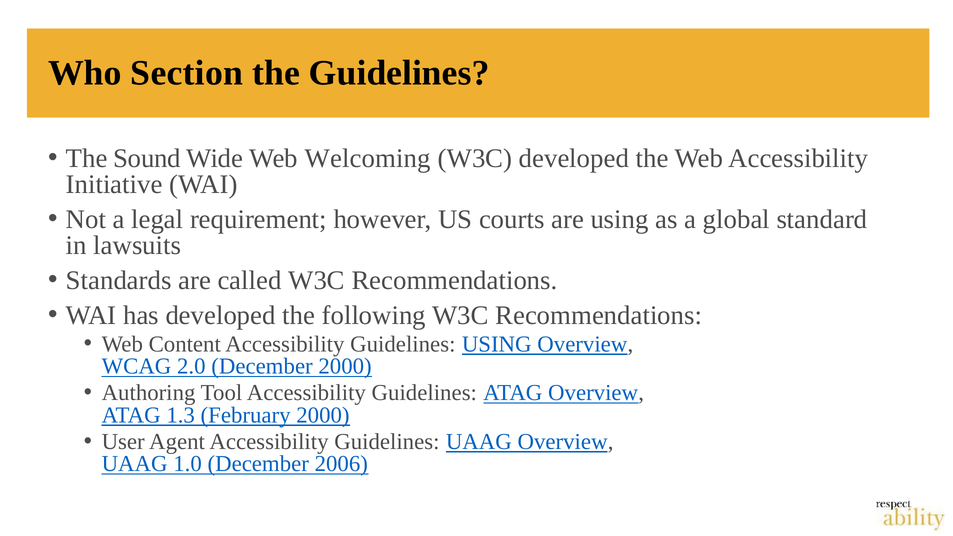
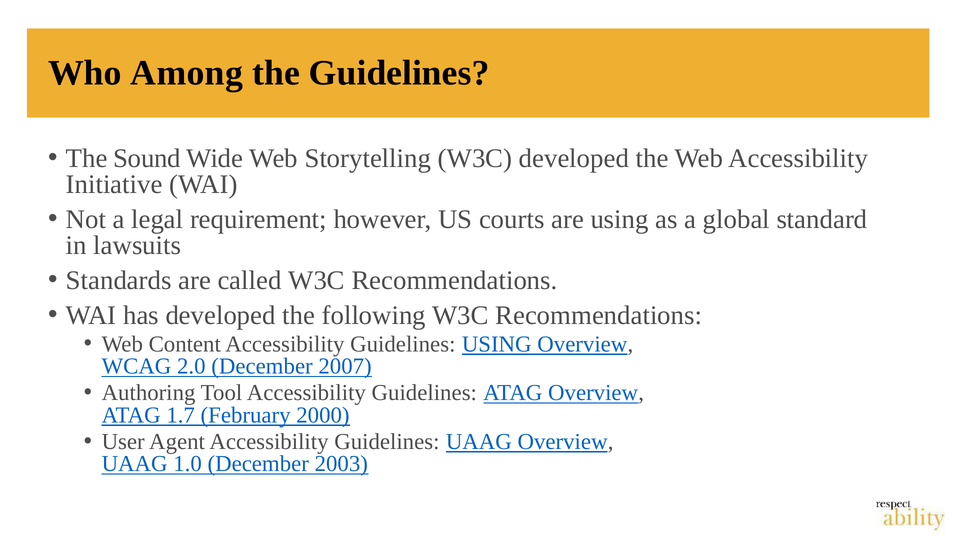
Section: Section -> Among
Welcoming: Welcoming -> Storytelling
December 2000: 2000 -> 2007
1.3: 1.3 -> 1.7
2006: 2006 -> 2003
